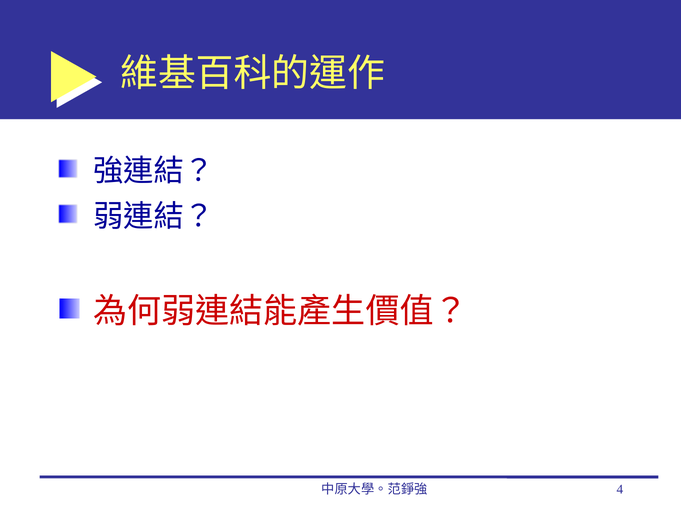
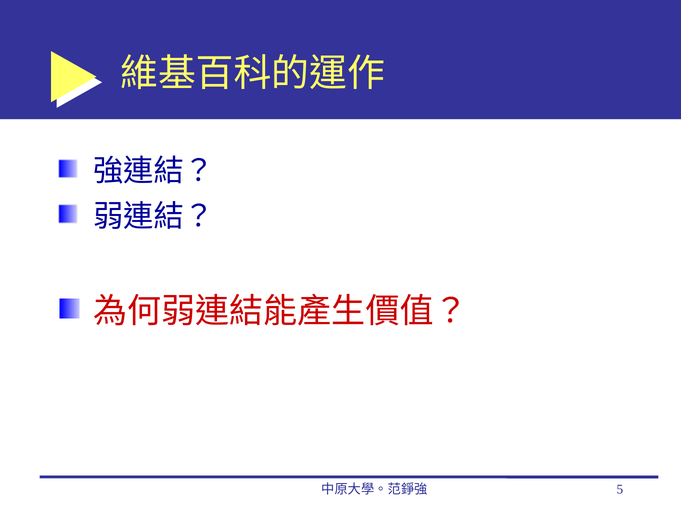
4: 4 -> 5
